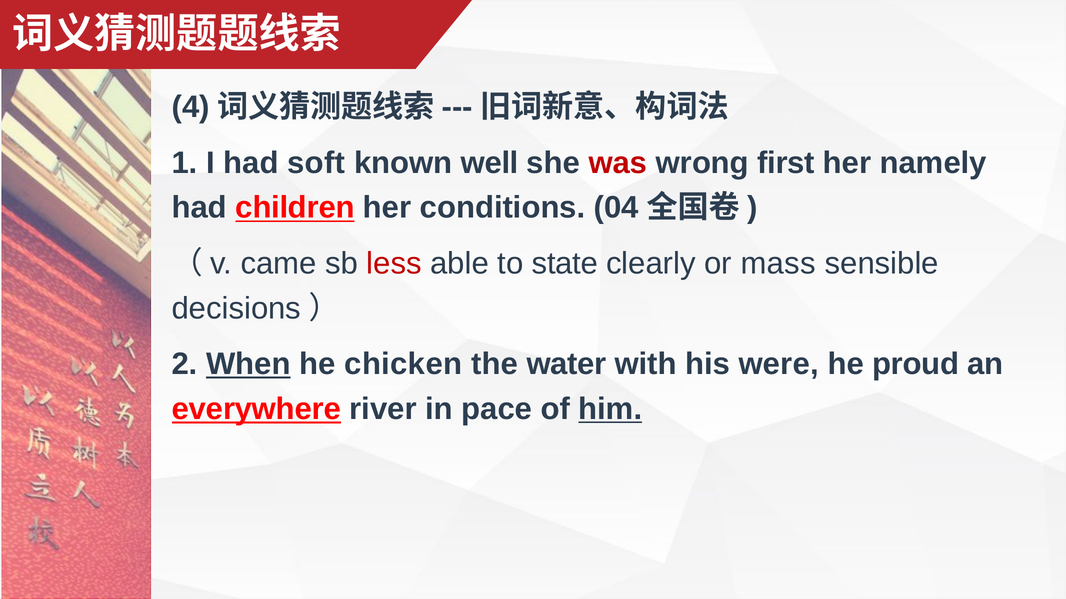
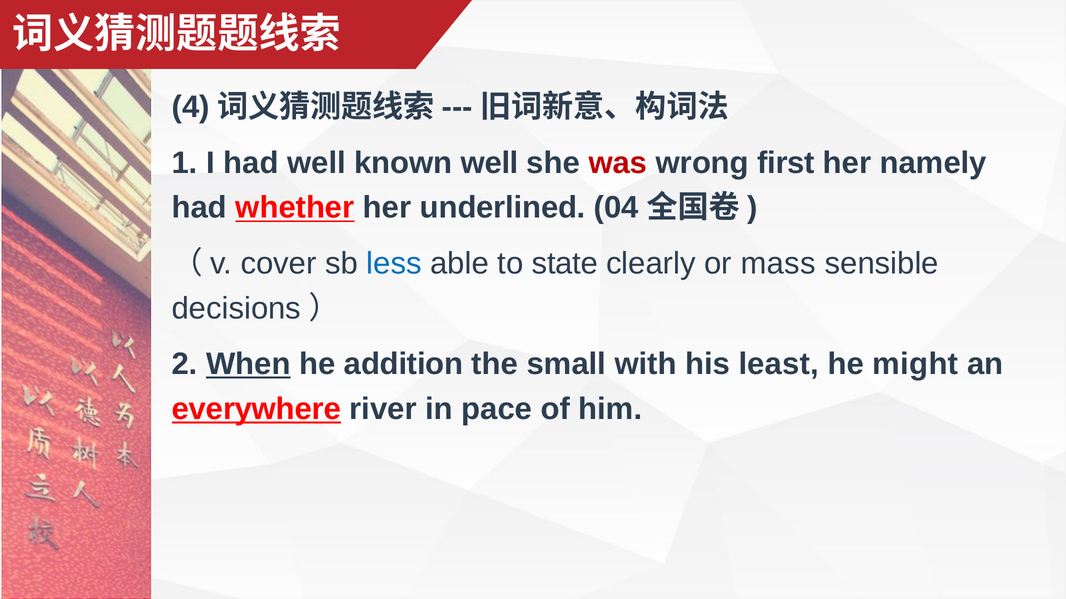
had soft: soft -> well
children: children -> whether
conditions: conditions -> underlined
came: came -> cover
less colour: red -> blue
chicken: chicken -> addition
water: water -> small
were: were -> least
proud: proud -> might
him underline: present -> none
